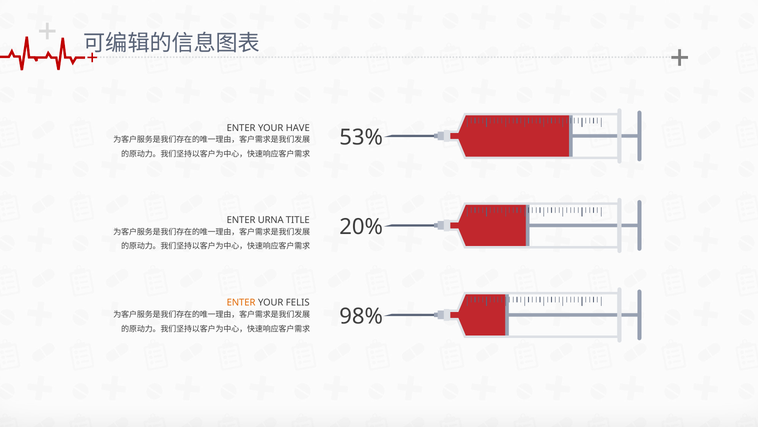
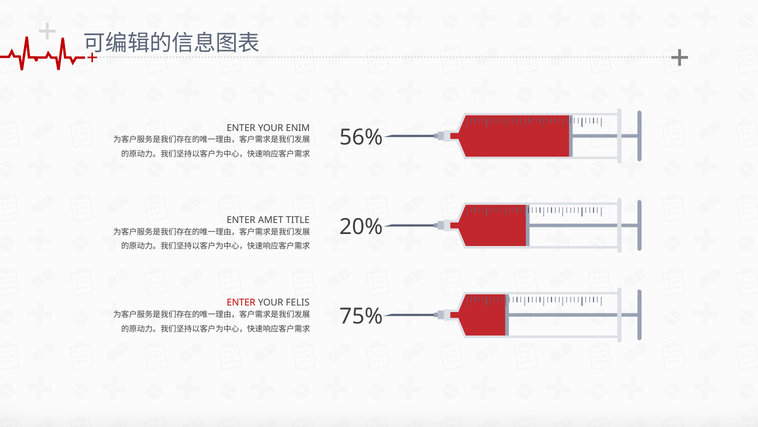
HAVE: HAVE -> ENIM
53%: 53% -> 56%
URNA: URNA -> AMET
ENTER at (241, 302) colour: orange -> red
98%: 98% -> 75%
